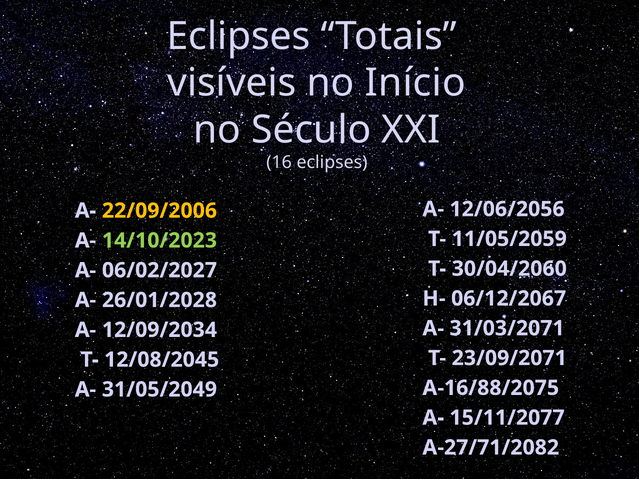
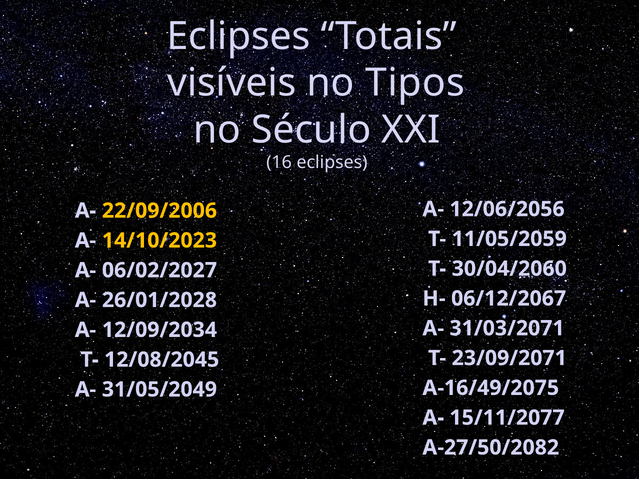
Início: Início -> Tipos
14/10/2023 colour: light green -> yellow
A-16/88/2075: A-16/88/2075 -> A-16/49/2075
A-27/71/2082: A-27/71/2082 -> A-27/50/2082
